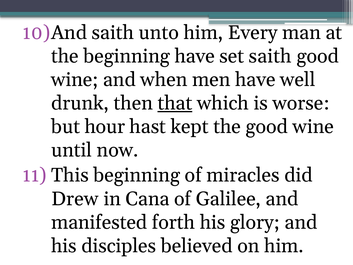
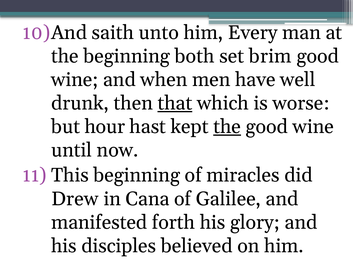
beginning have: have -> both
set saith: saith -> brim
the at (227, 127) underline: none -> present
